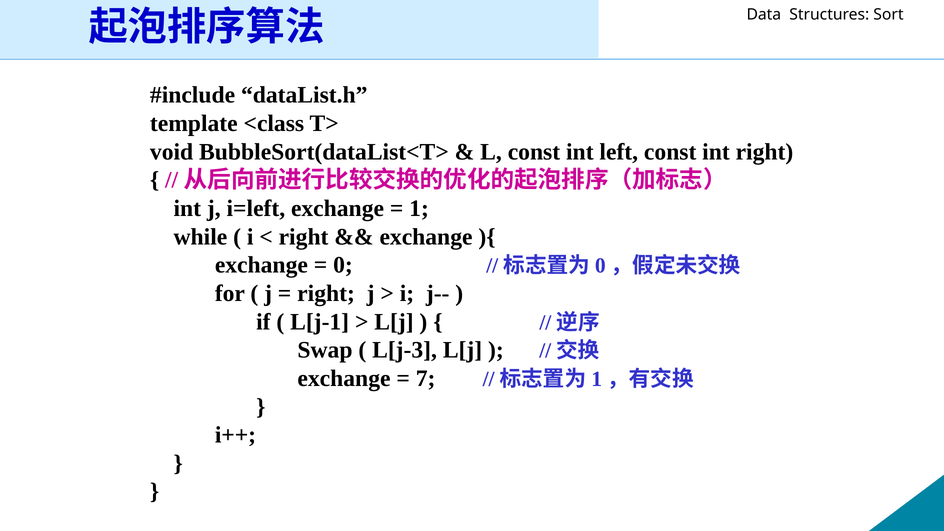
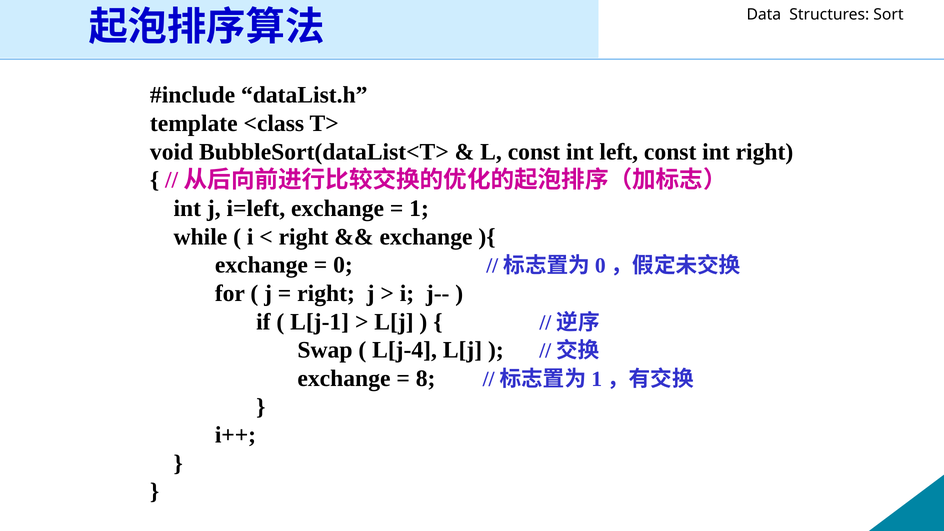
L[j-3: L[j-3 -> L[j-4
7: 7 -> 8
